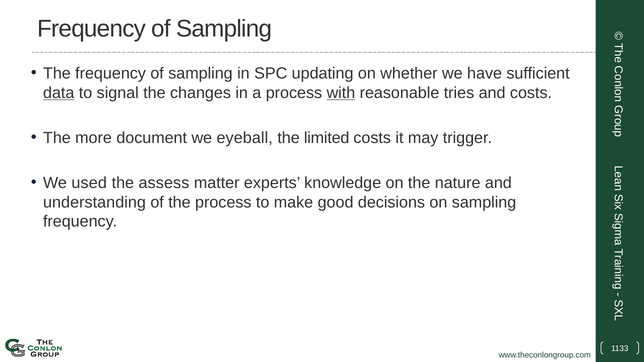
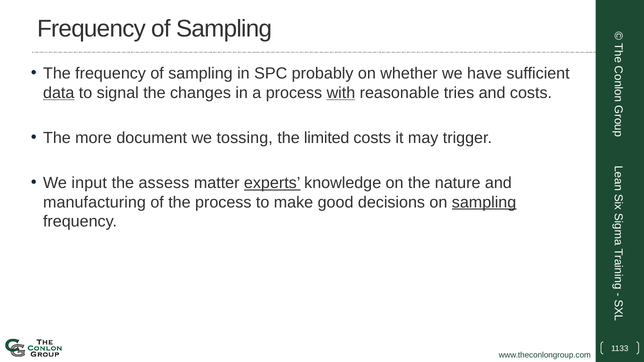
updating: updating -> probably
eyeball: eyeball -> tossing
used: used -> input
experts underline: none -> present
understanding: understanding -> manufacturing
sampling at (484, 202) underline: none -> present
